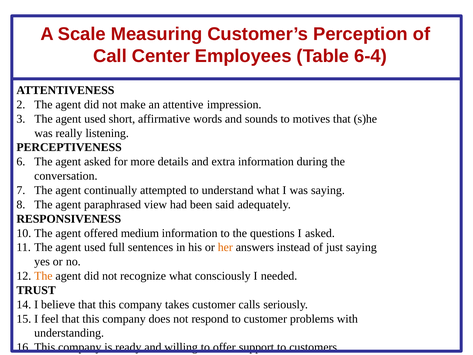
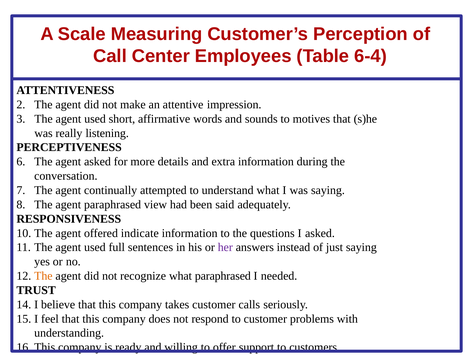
medium: medium -> indicate
her colour: orange -> purple
what consciously: consciously -> paraphrased
